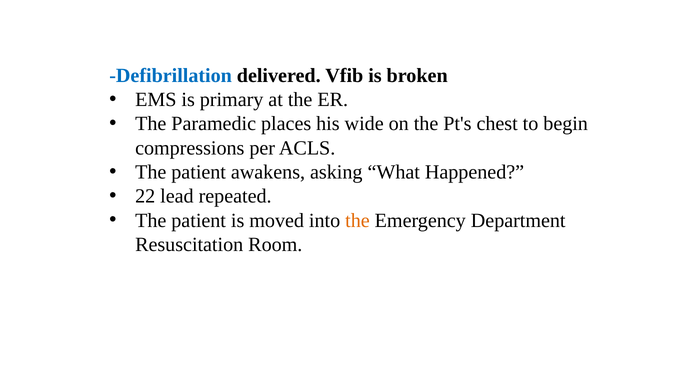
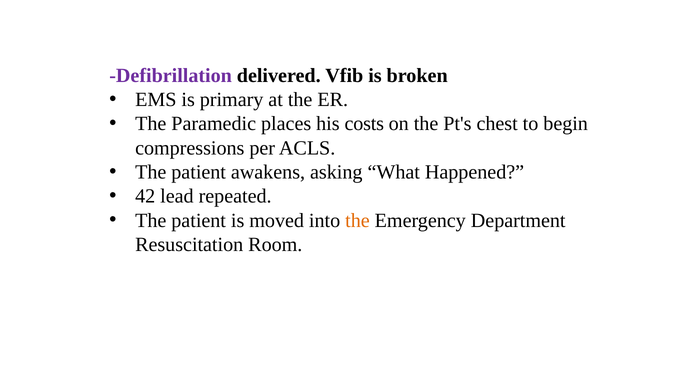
Defibrillation colour: blue -> purple
wide: wide -> costs
22: 22 -> 42
